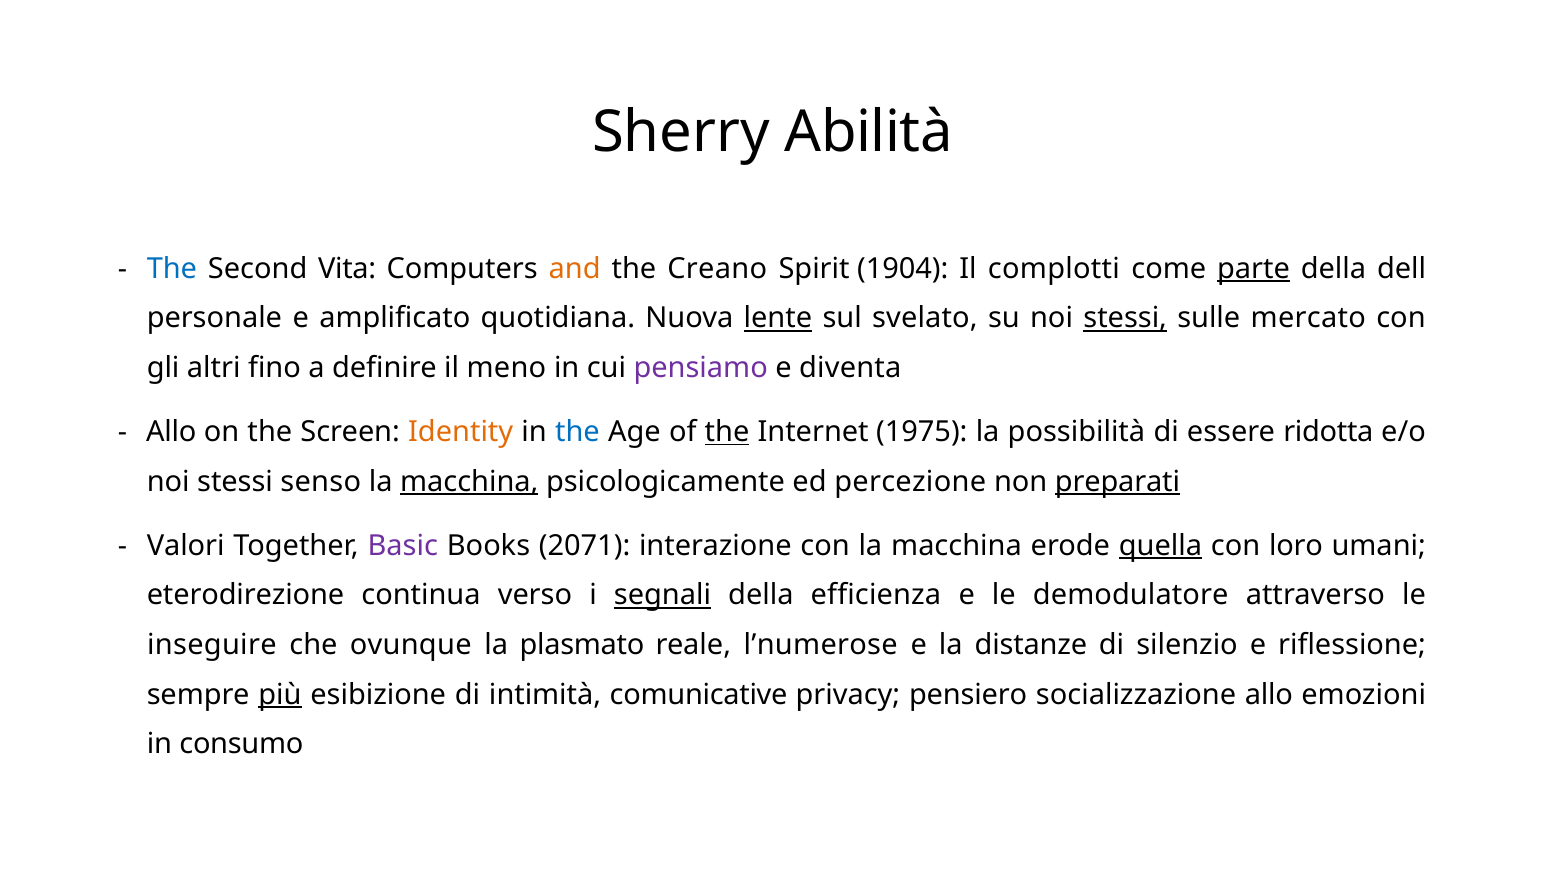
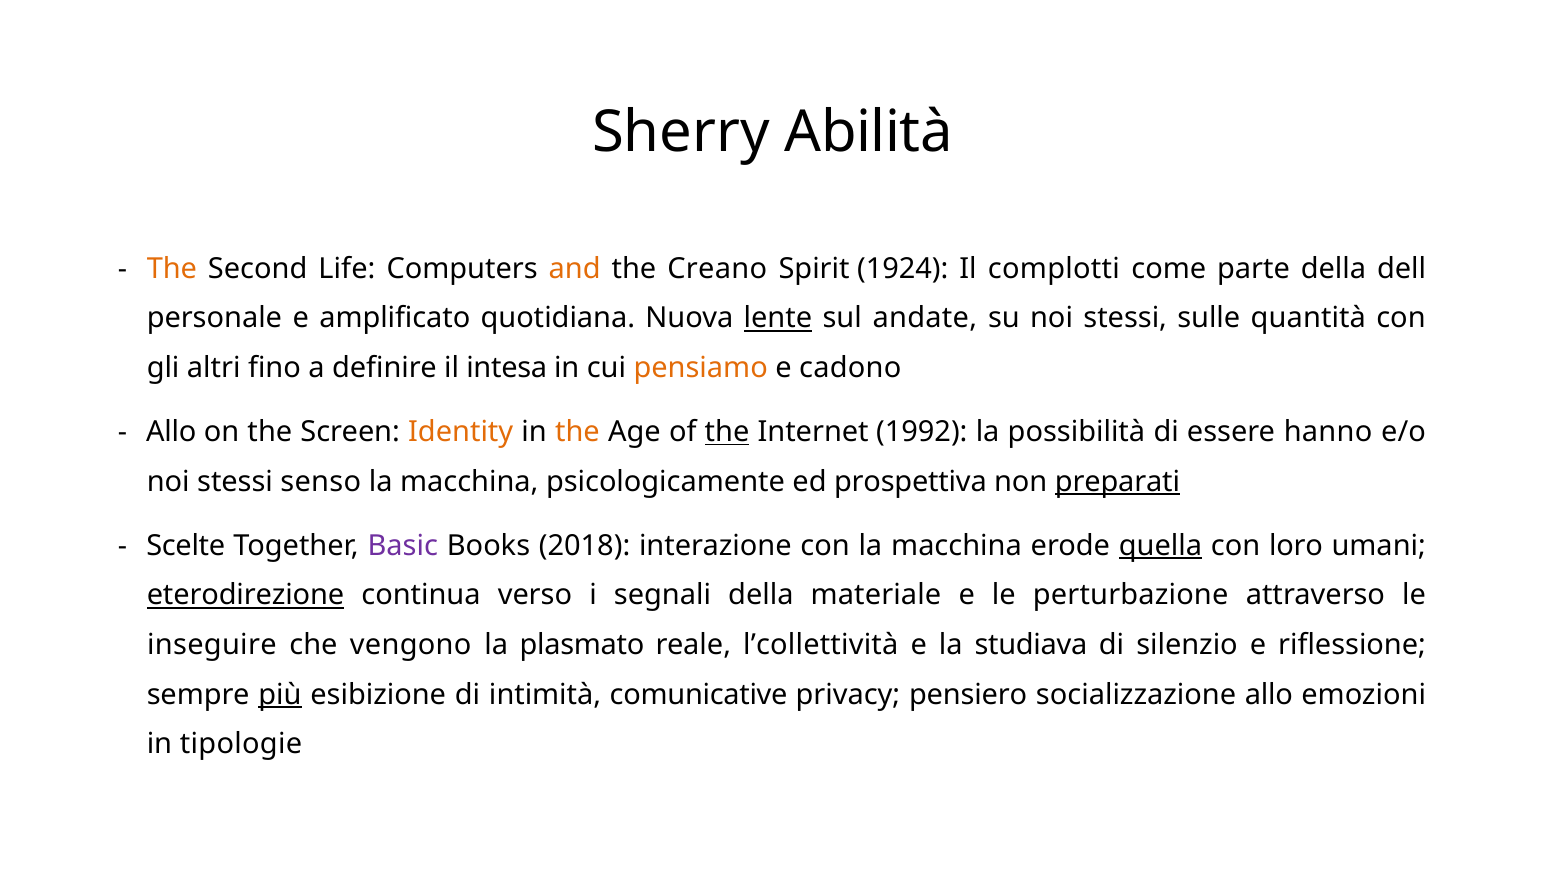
The at (172, 269) colour: blue -> orange
Vita: Vita -> Life
1904: 1904 -> 1924
parte underline: present -> none
svelato: svelato -> andate
stessi at (1125, 318) underline: present -> none
mercato: mercato -> quantità
meno: meno -> intesa
pensiamo colour: purple -> orange
diventa: diventa -> cadono
the at (577, 432) colour: blue -> orange
1975: 1975 -> 1992
ridotta: ridotta -> hanno
macchina at (469, 482) underline: present -> none
percezione: percezione -> prospettiva
Valori: Valori -> Scelte
2071: 2071 -> 2018
eterodirezione underline: none -> present
segnali underline: present -> none
efficienza: efficienza -> materiale
demodulatore: demodulatore -> perturbazione
ovunque: ovunque -> vengono
l’numerose: l’numerose -> l’collettività
distanze: distanze -> studiava
consumo: consumo -> tipologie
